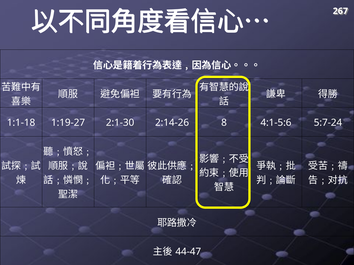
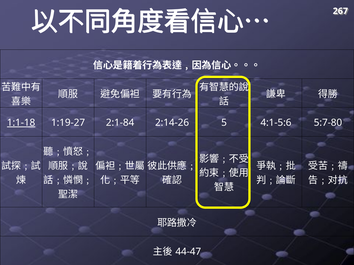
1:1-18 underline: none -> present
2:1-30: 2:1-30 -> 2:1-84
8: 8 -> 5
5:7-24: 5:7-24 -> 5:7-80
